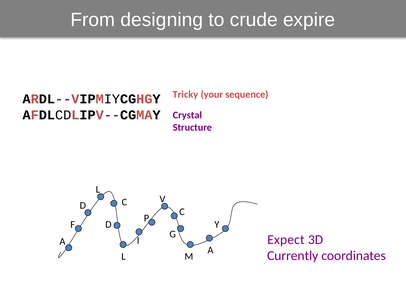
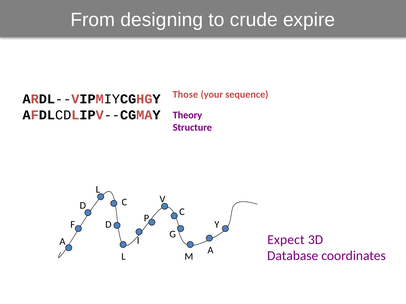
Tricky: Tricky -> Those
Crystal: Crystal -> Theory
Currently: Currently -> Database
